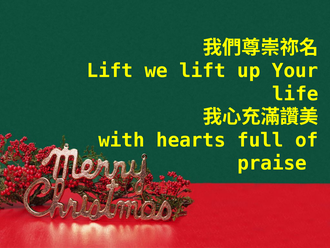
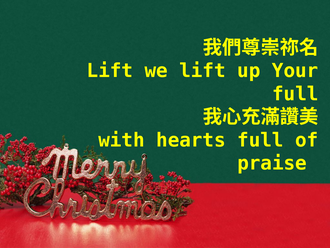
life at (295, 94): life -> full
